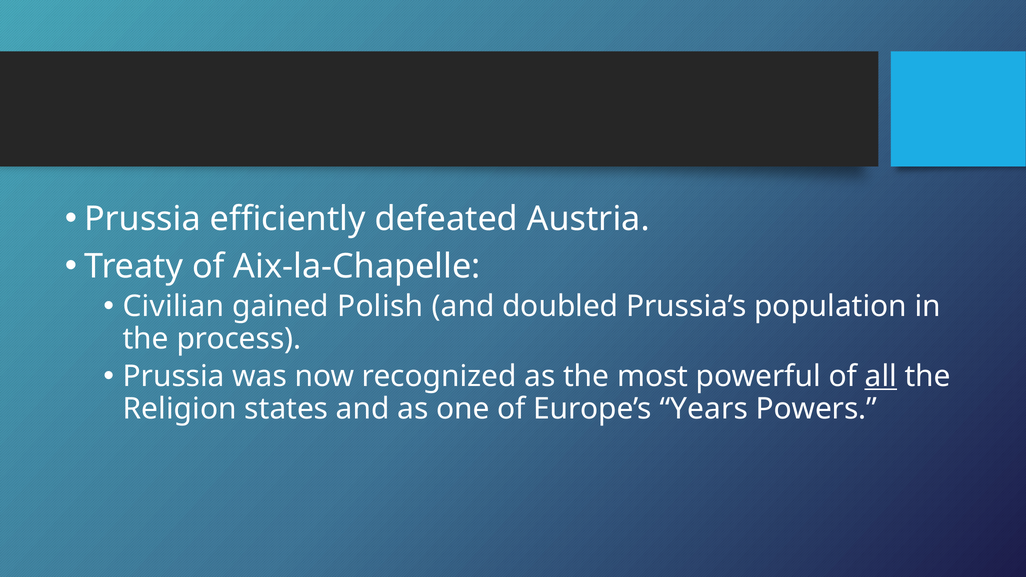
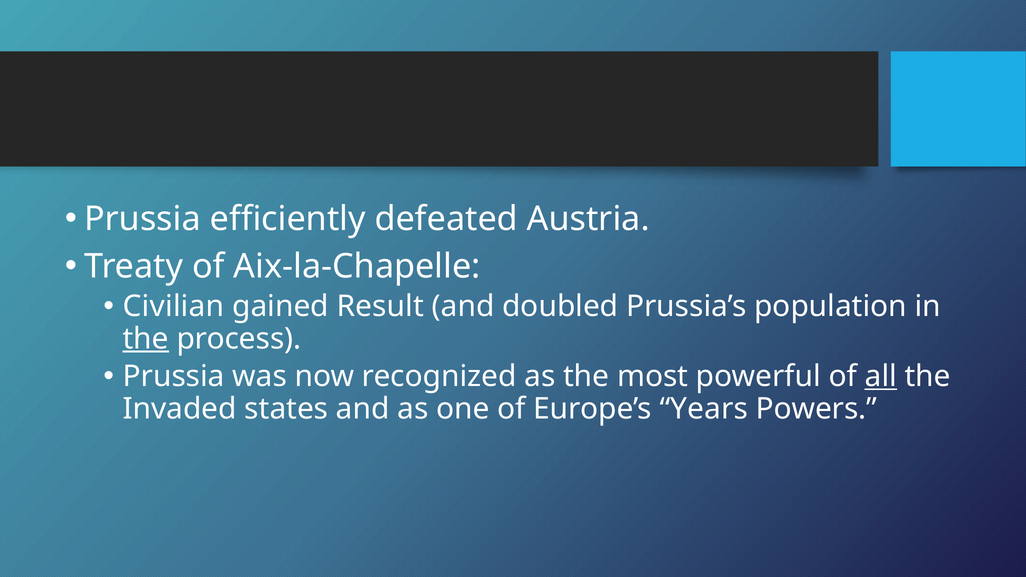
Polish: Polish -> Result
the at (146, 339) underline: none -> present
Religion: Religion -> Invaded
